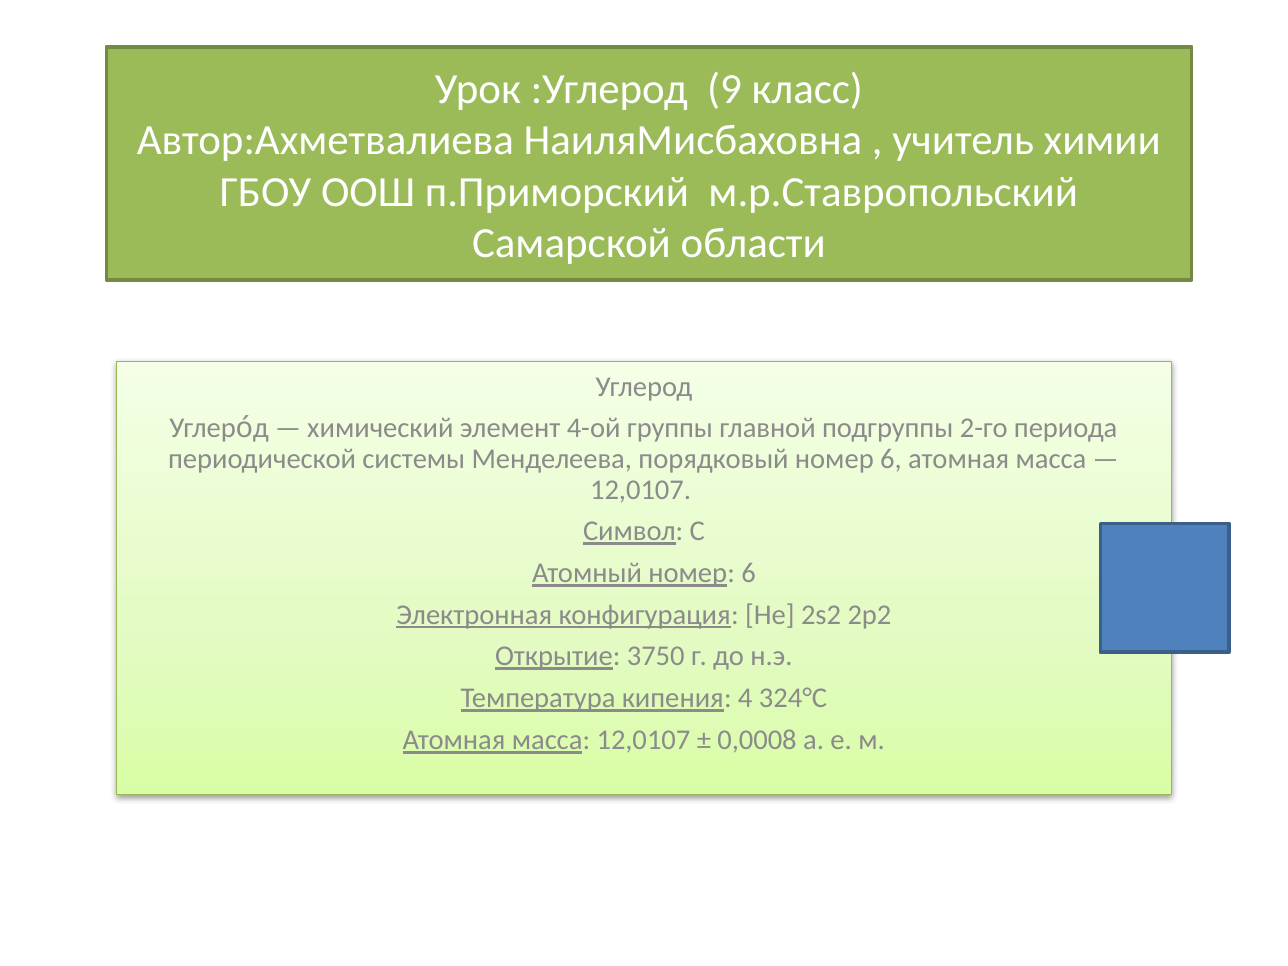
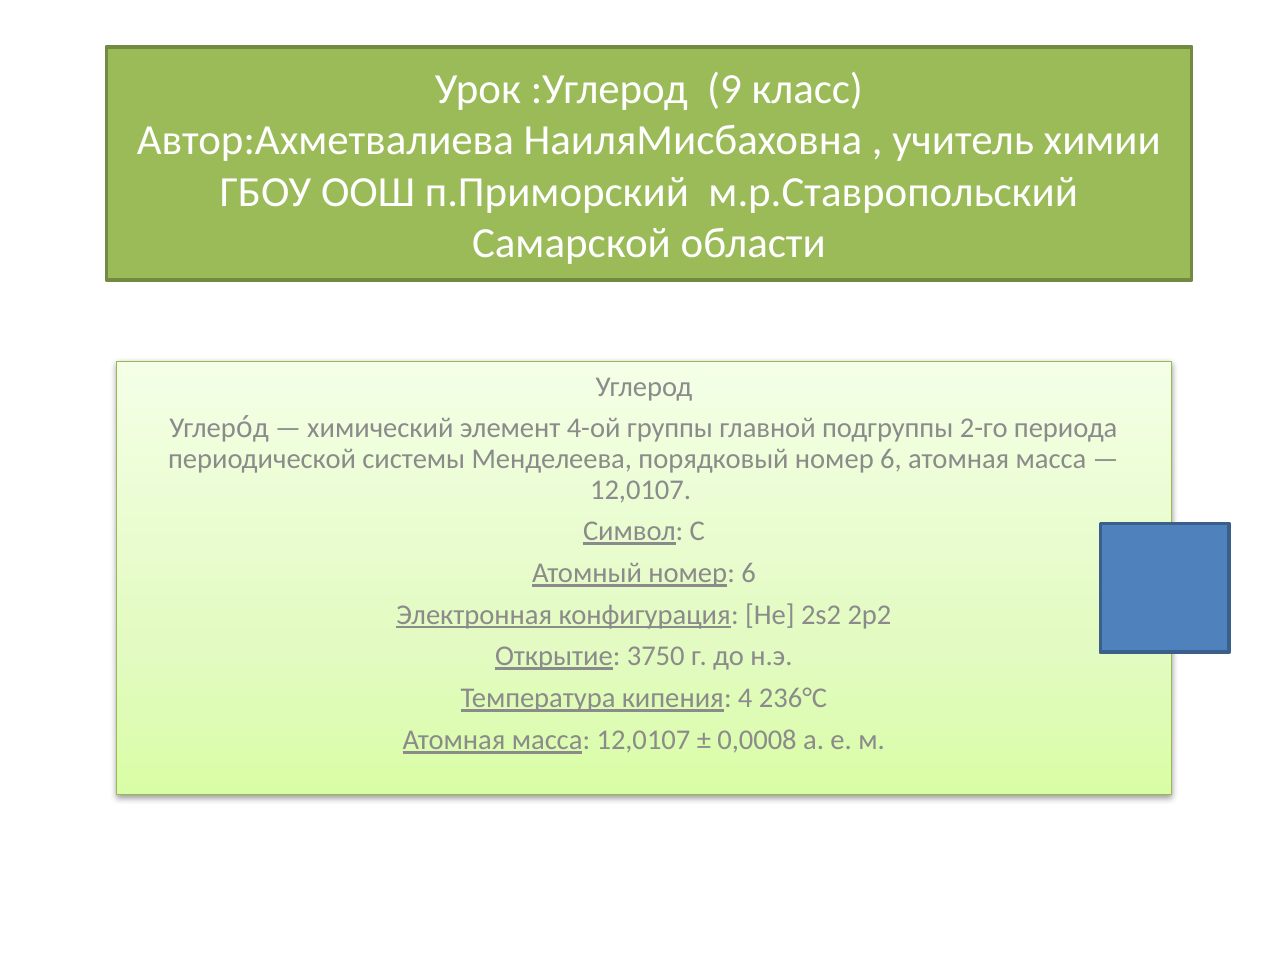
324°C: 324°C -> 236°C
